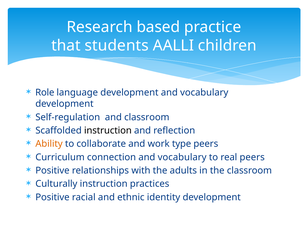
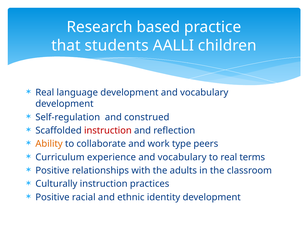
Role at (45, 93): Role -> Real
and classroom: classroom -> construed
instruction at (108, 131) colour: black -> red
connection: connection -> experience
real peers: peers -> terms
